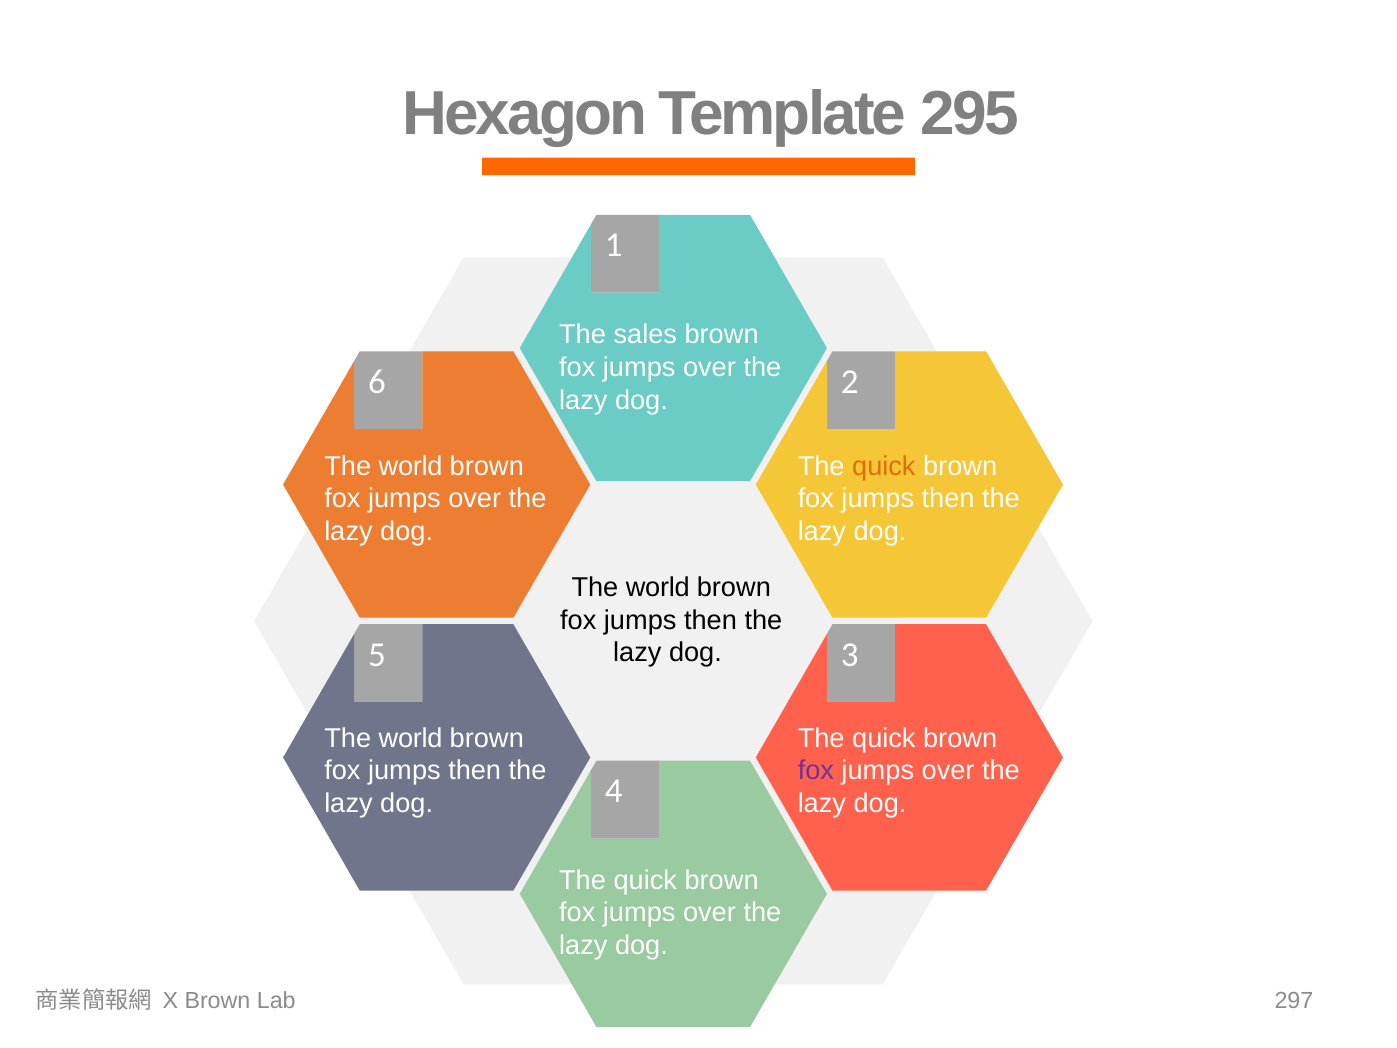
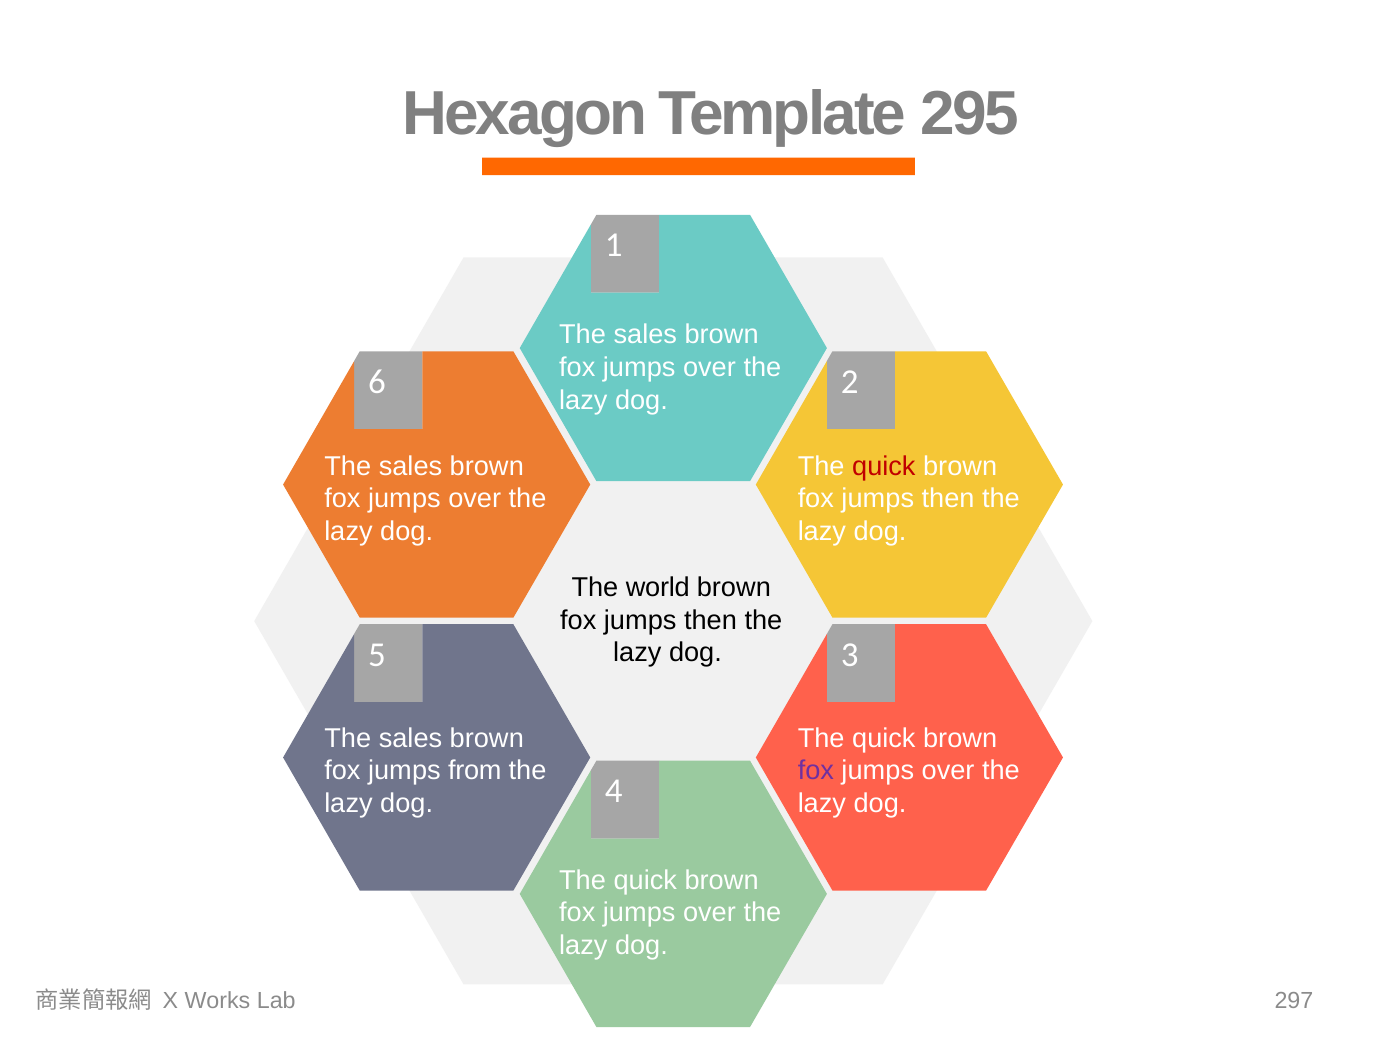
world at (411, 466): world -> sales
quick at (884, 466) colour: orange -> red
world at (411, 738): world -> sales
then at (475, 770): then -> from
X Brown: Brown -> Works
